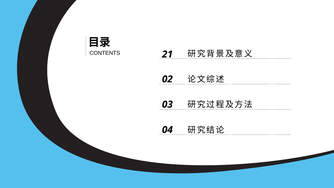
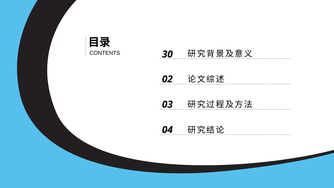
21: 21 -> 30
